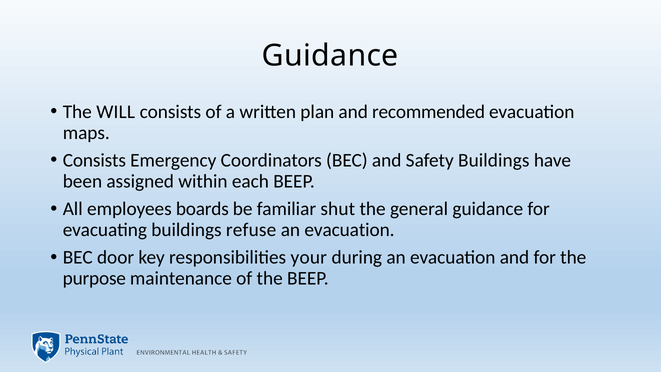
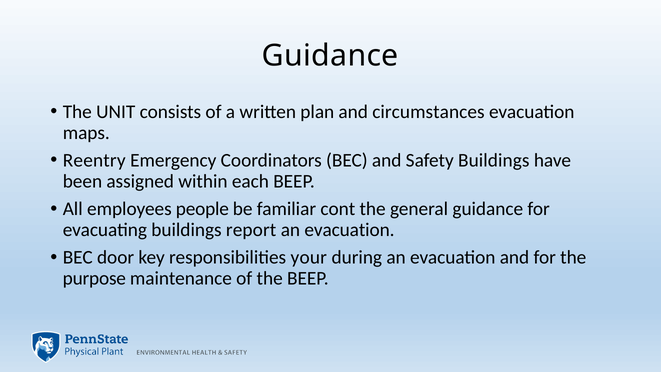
WILL: WILL -> UNIT
recommended: recommended -> circumstances
Consists at (94, 160): Consists -> Reentry
boards: boards -> people
shut: shut -> cont
refuse: refuse -> report
